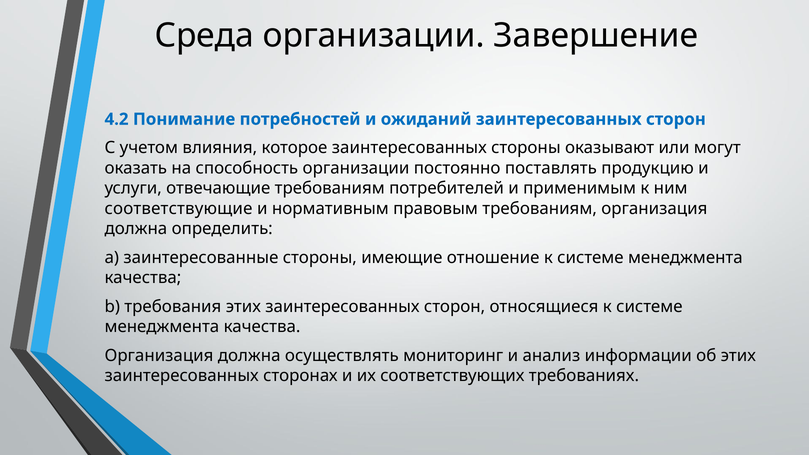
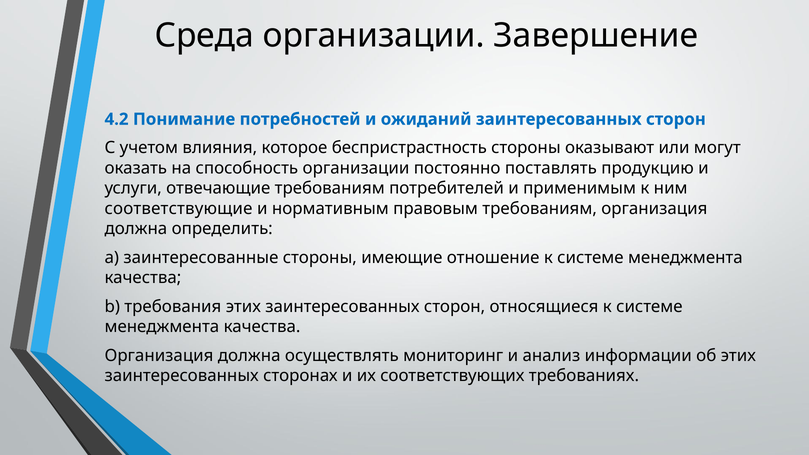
которое заинтересованных: заинтересованных -> беспристрастность
